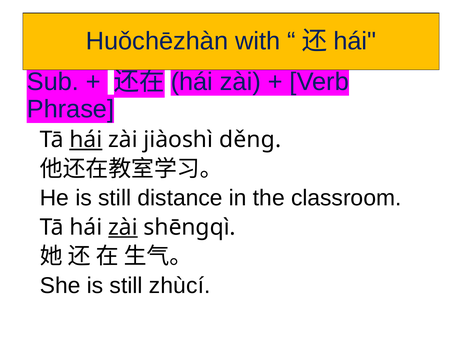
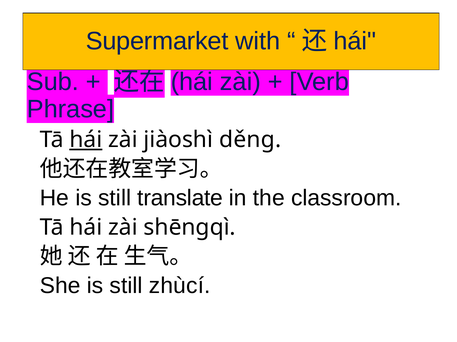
Huǒchēzhàn: Huǒchēzhàn -> Supermarket
distance: distance -> translate
zài at (123, 228) underline: present -> none
